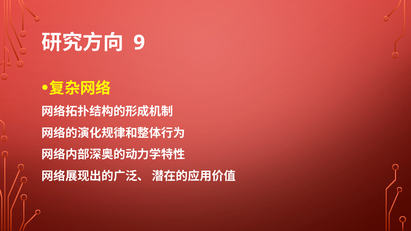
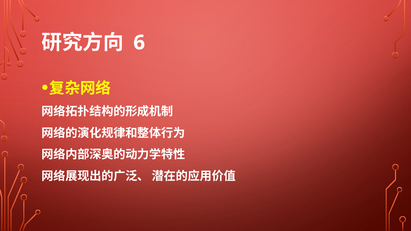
9: 9 -> 6
